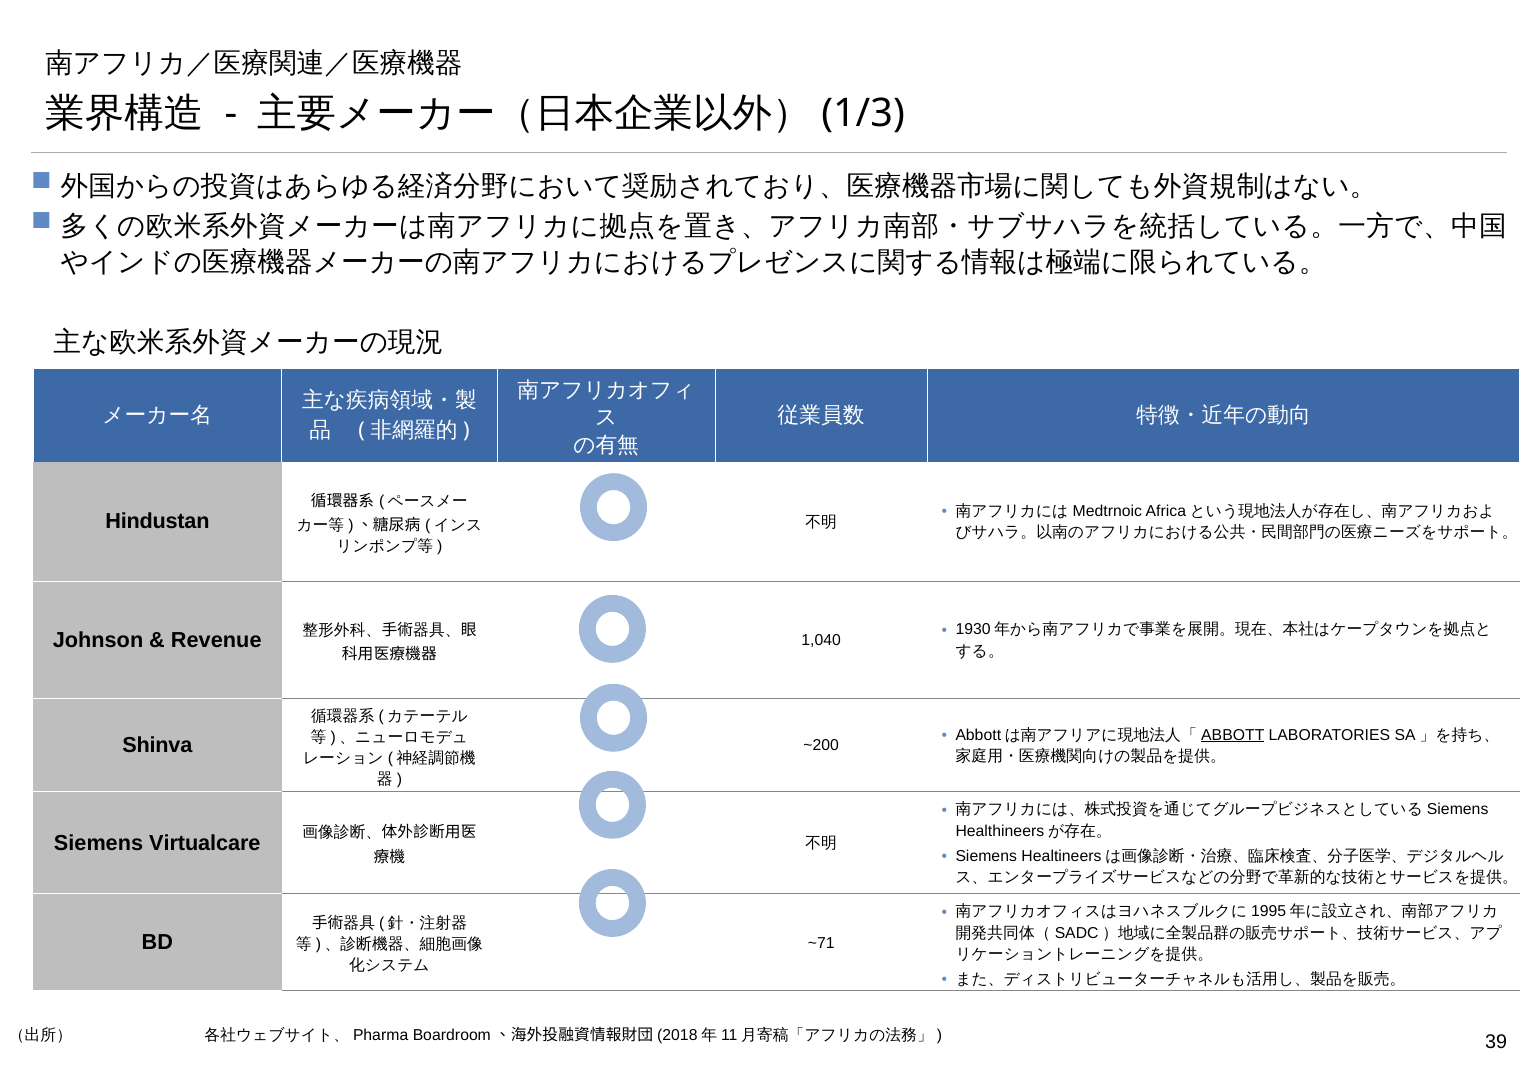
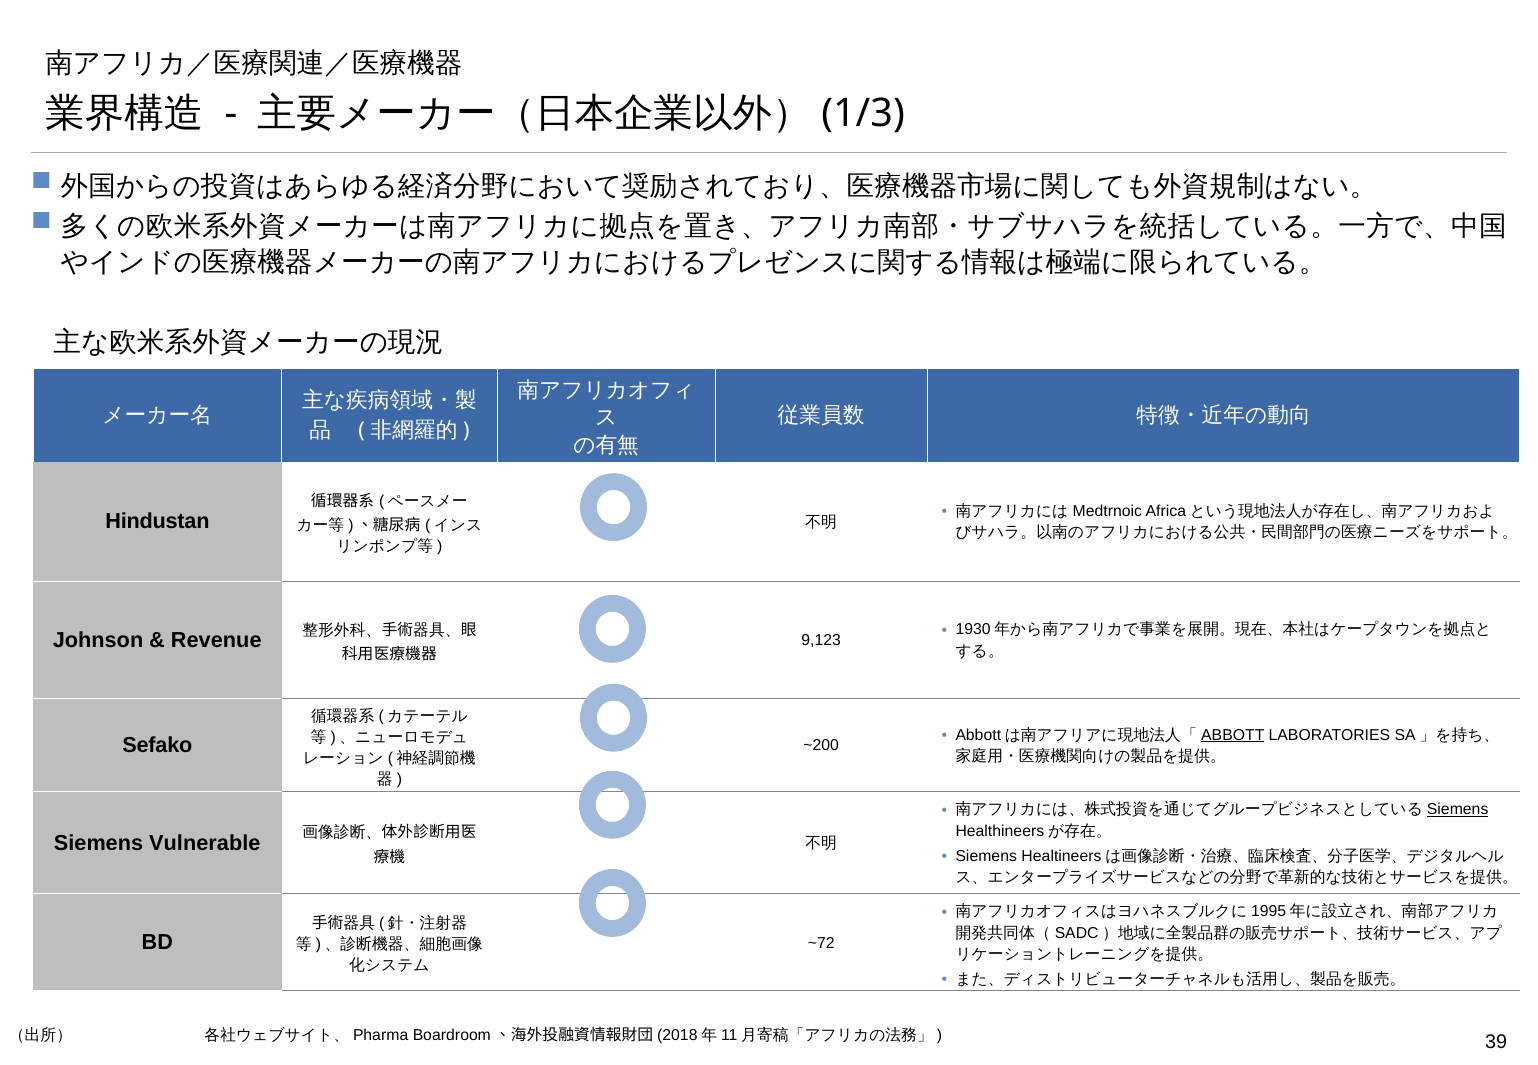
1,040: 1,040 -> 9,123
Shinva: Shinva -> Sefako
Siemens at (1458, 810) underline: none -> present
Virtualcare: Virtualcare -> Vulnerable
~71: ~71 -> ~72
